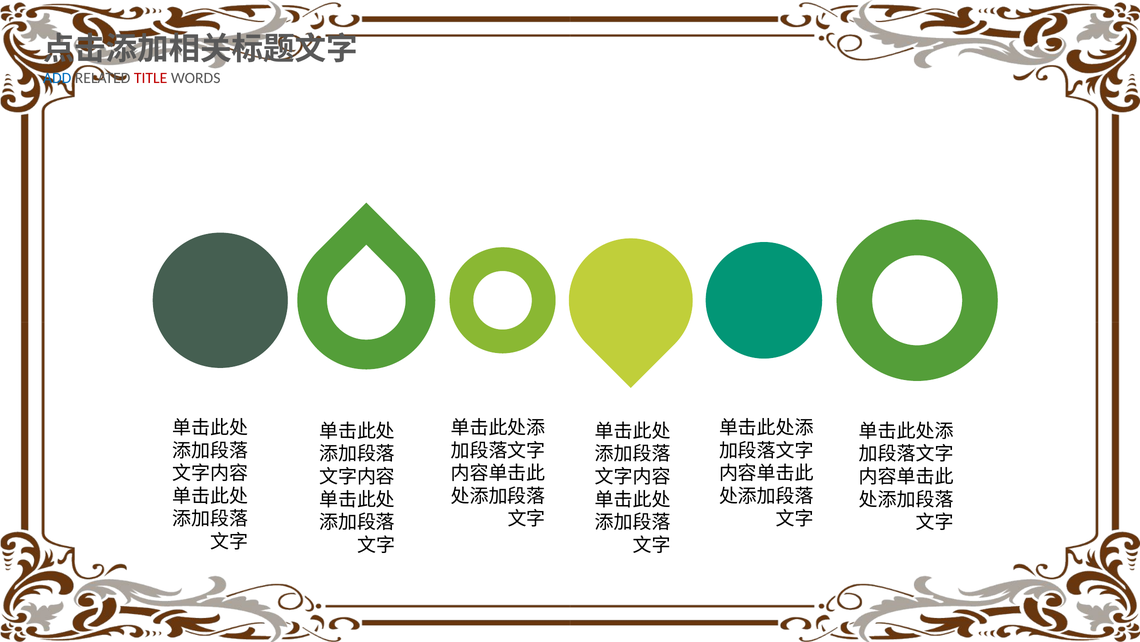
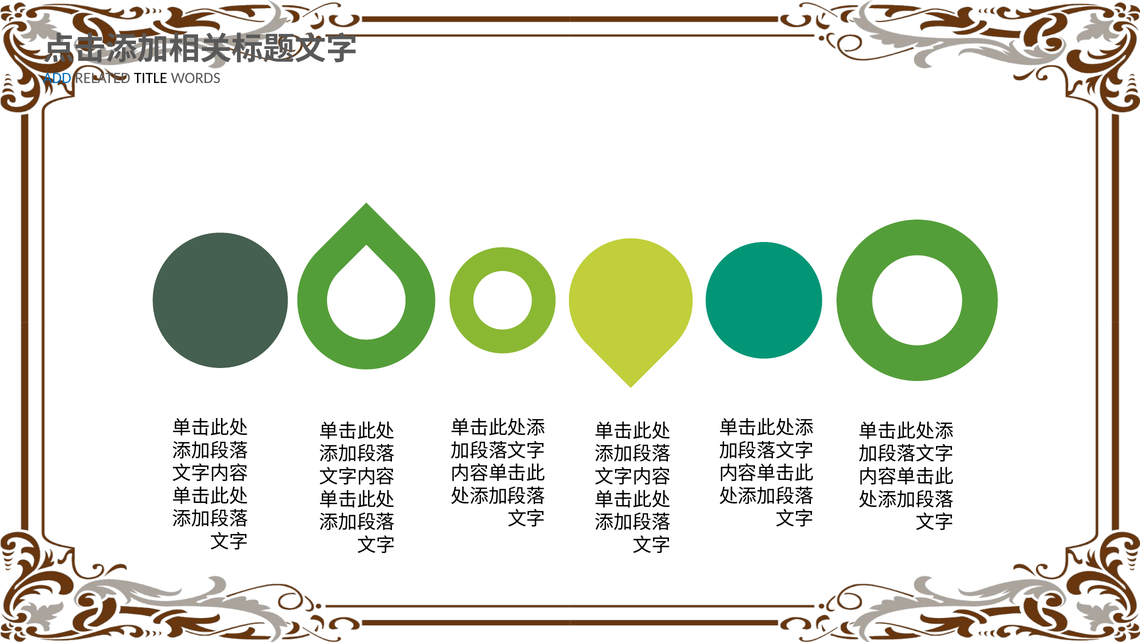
TITLE colour: red -> black
